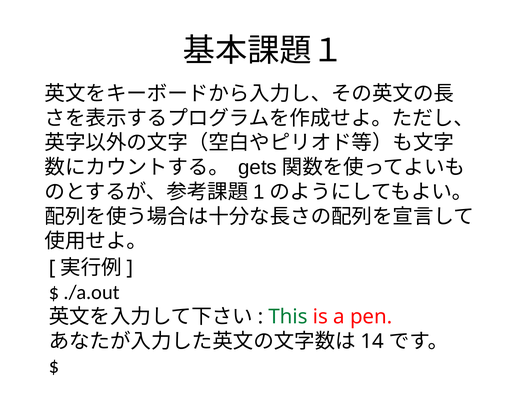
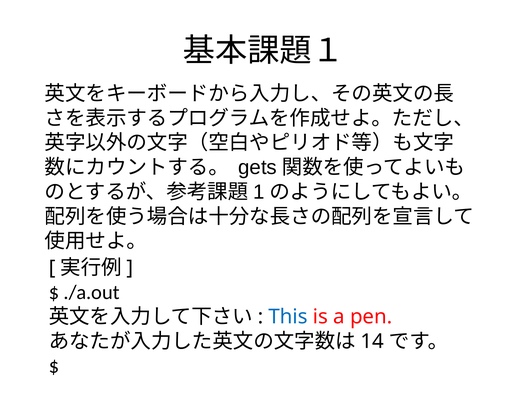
This colour: green -> blue
